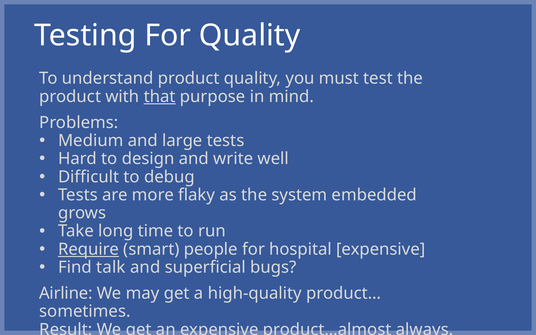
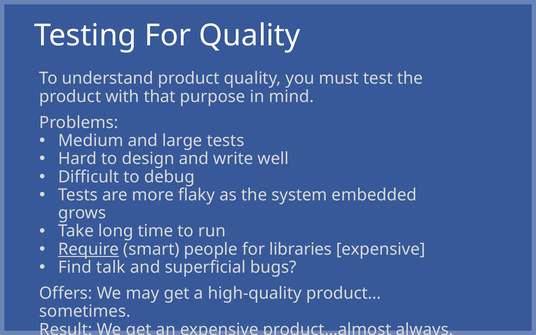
that underline: present -> none
hospital: hospital -> libraries
Airline: Airline -> Offers
